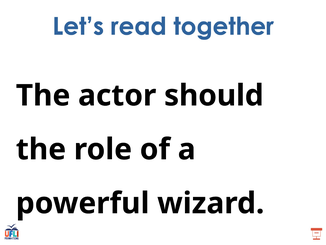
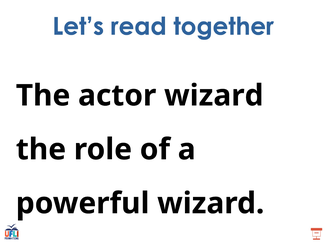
actor should: should -> wizard
